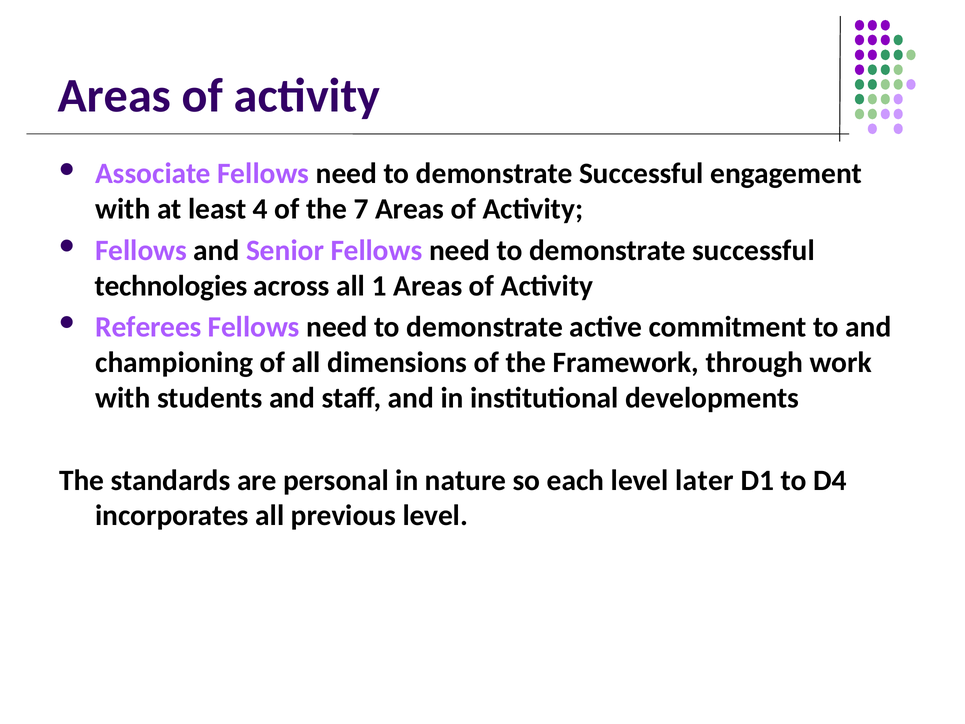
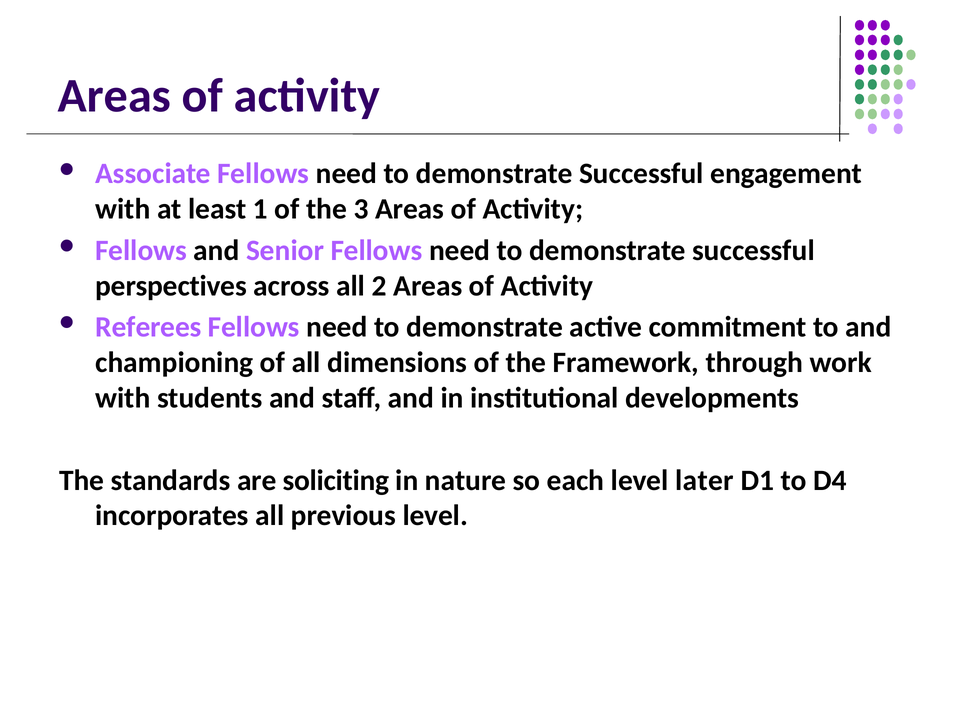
4: 4 -> 1
7: 7 -> 3
technologies: technologies -> perspectives
1: 1 -> 2
personal: personal -> soliciting
